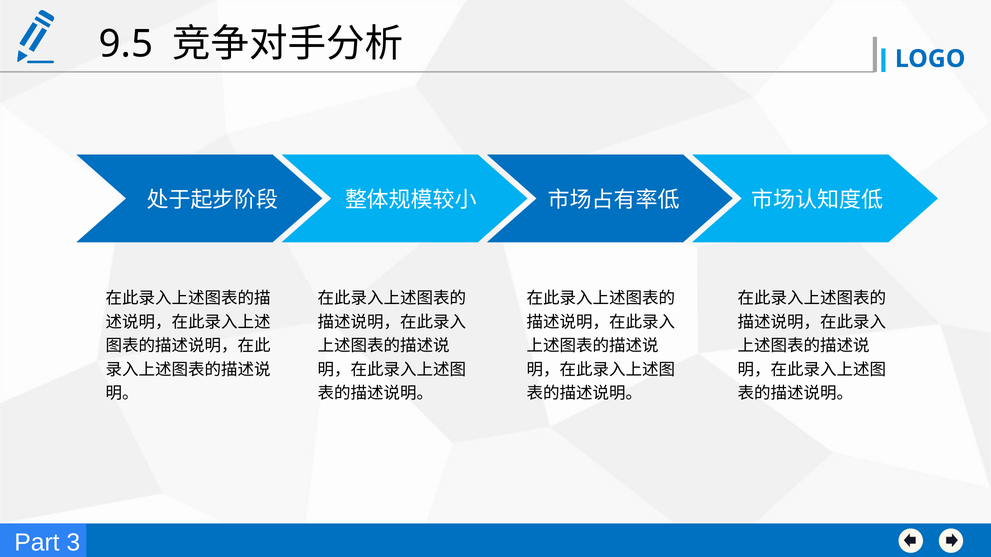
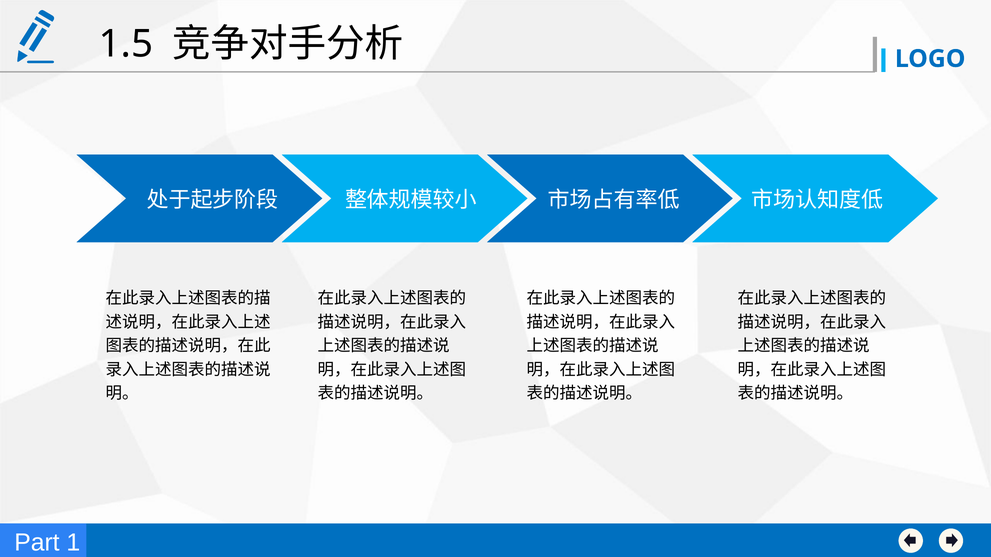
9.5: 9.5 -> 1.5
3: 3 -> 1
